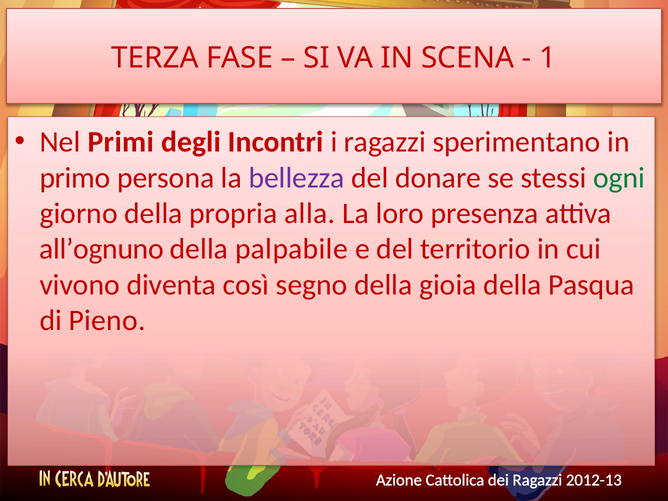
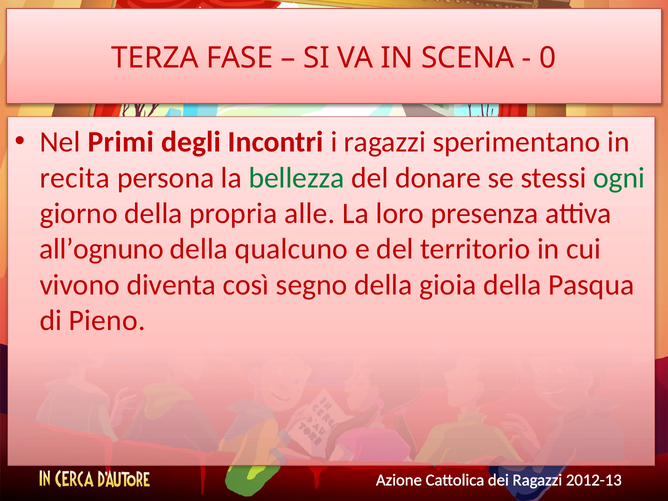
1: 1 -> 0
primo: primo -> recita
bellezza colour: purple -> green
alla: alla -> alle
palpabile: palpabile -> qualcuno
